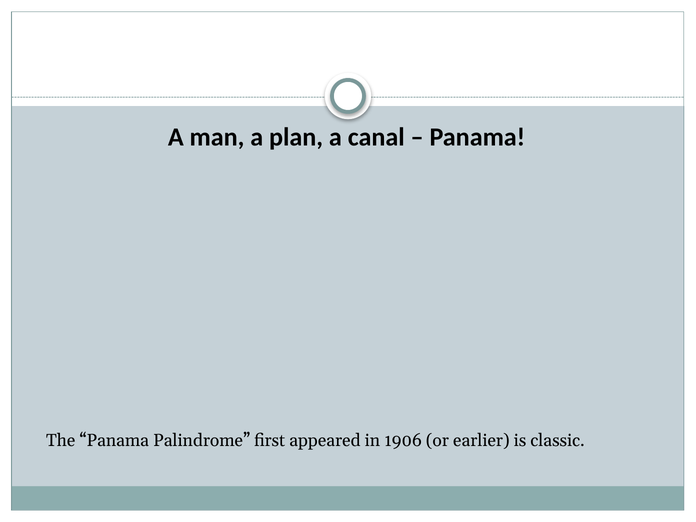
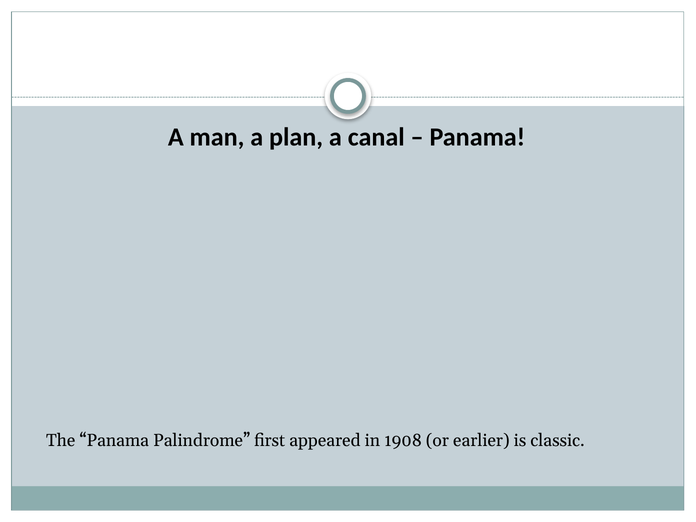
1906: 1906 -> 1908
